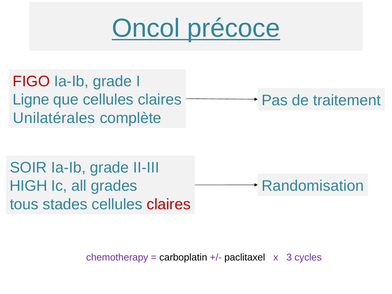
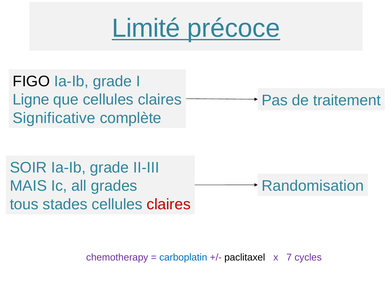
Oncol: Oncol -> Limité
FIGO colour: red -> black
Unilatérales: Unilatérales -> Significative
HIGH: HIGH -> MAIS
carboplatin colour: black -> blue
3: 3 -> 7
